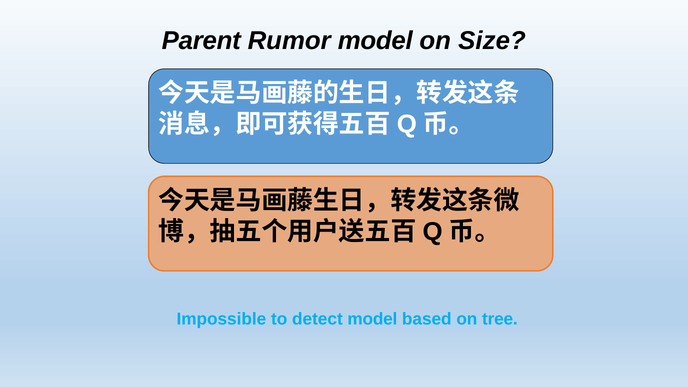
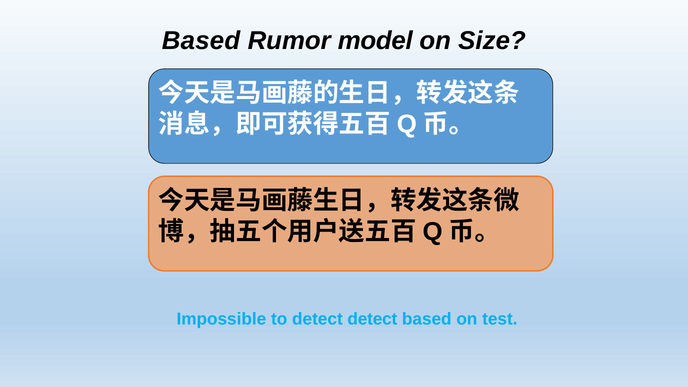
Parent at (201, 41): Parent -> Based
detect model: model -> detect
tree: tree -> test
